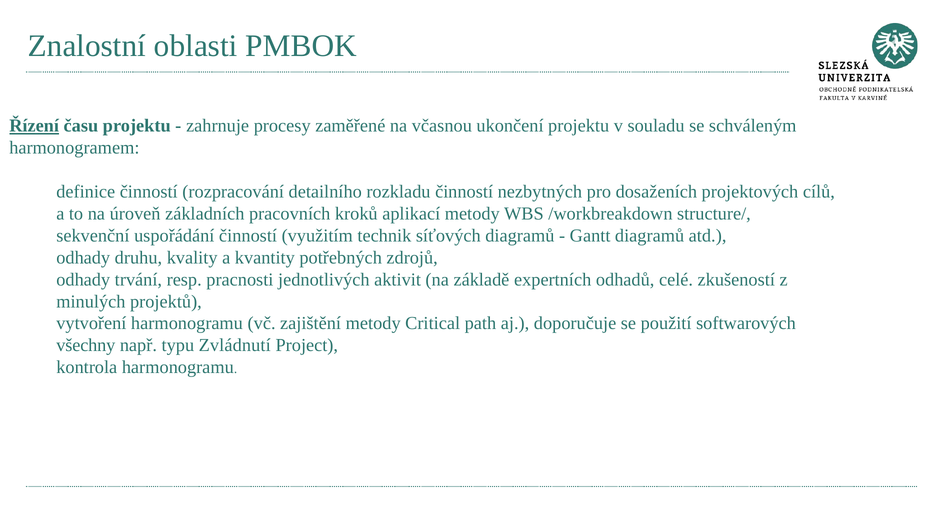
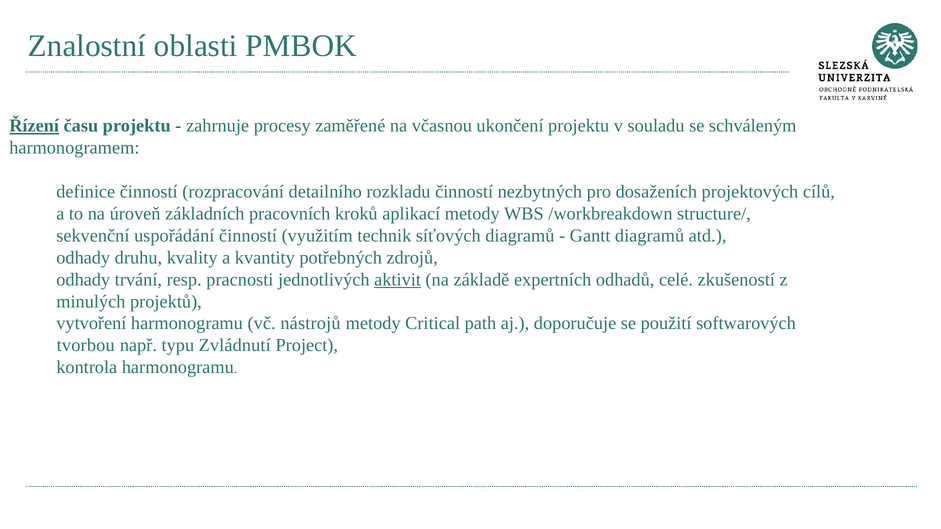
aktivit underline: none -> present
zajištění: zajištění -> nástrojů
všechny: všechny -> tvorbou
